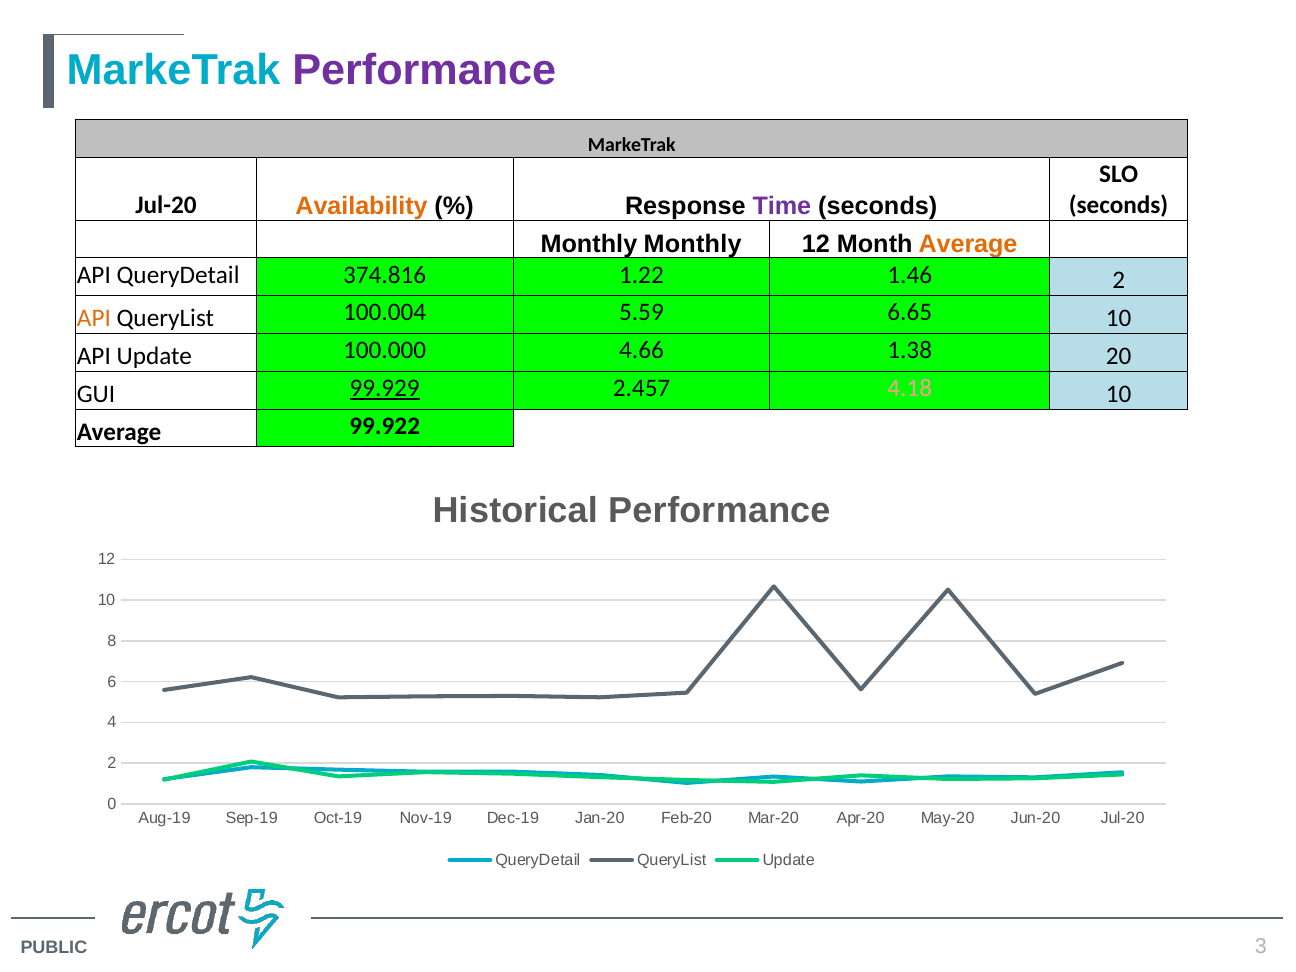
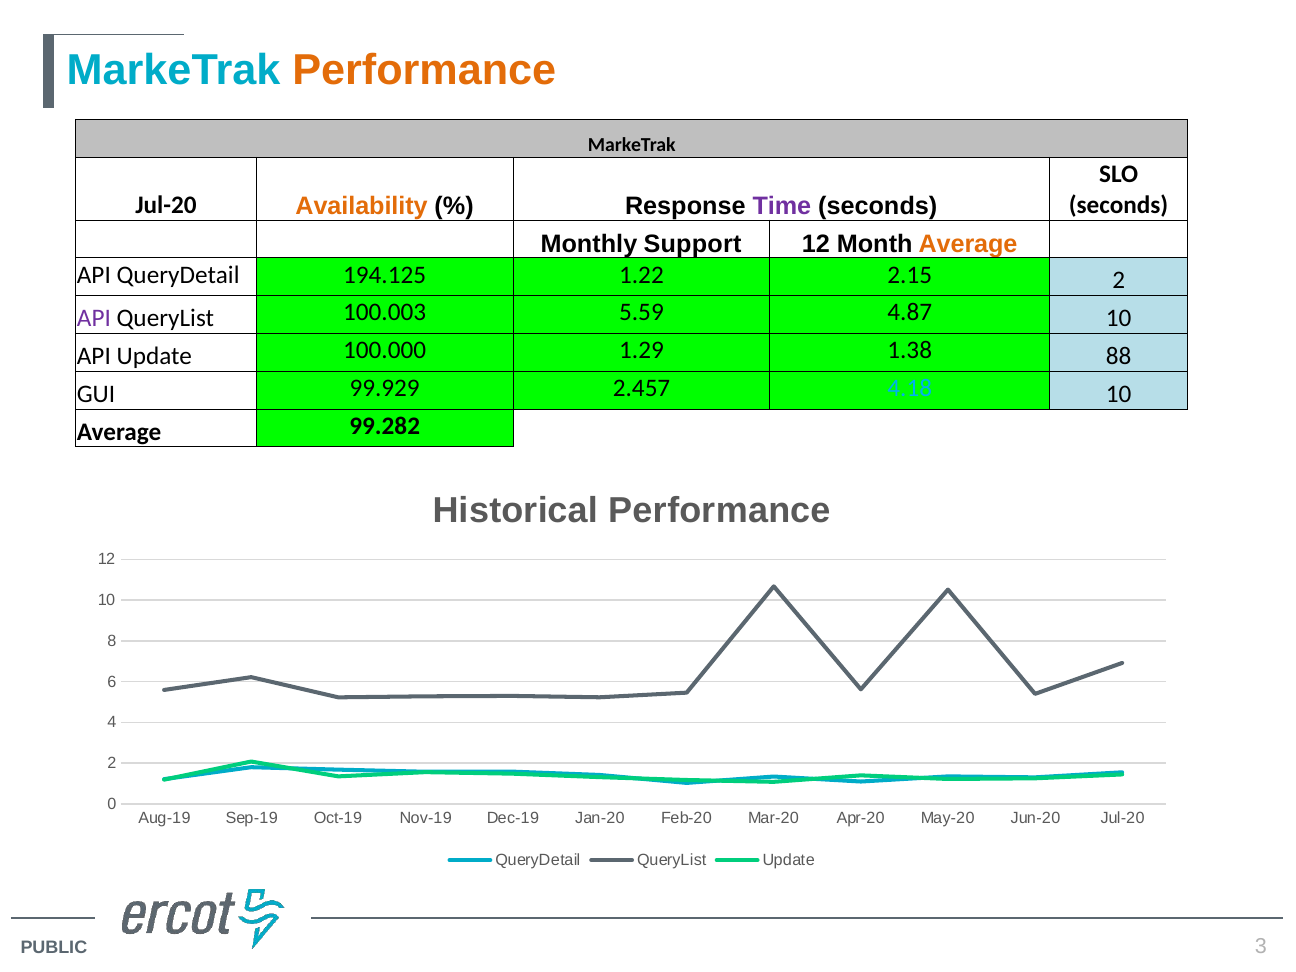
Performance at (424, 70) colour: purple -> orange
Monthly Monthly: Monthly -> Support
374.816: 374.816 -> 194.125
1.46: 1.46 -> 2.15
API at (94, 318) colour: orange -> purple
100.004: 100.004 -> 100.003
6.65: 6.65 -> 4.87
4.66: 4.66 -> 1.29
20: 20 -> 88
99.929 underline: present -> none
4.18 colour: pink -> light blue
99.922: 99.922 -> 99.282
